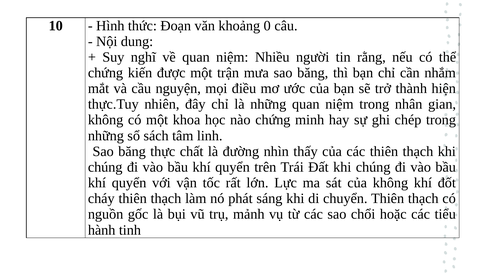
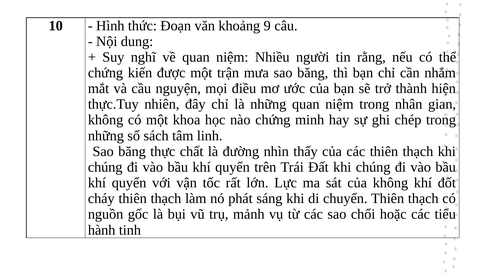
0: 0 -> 9
